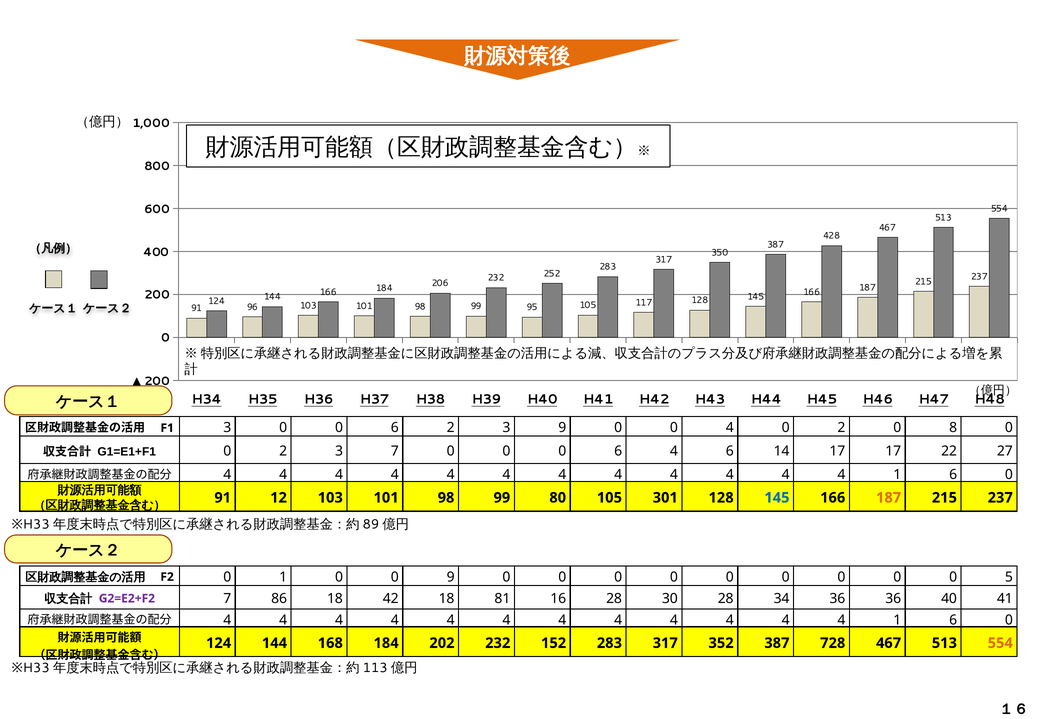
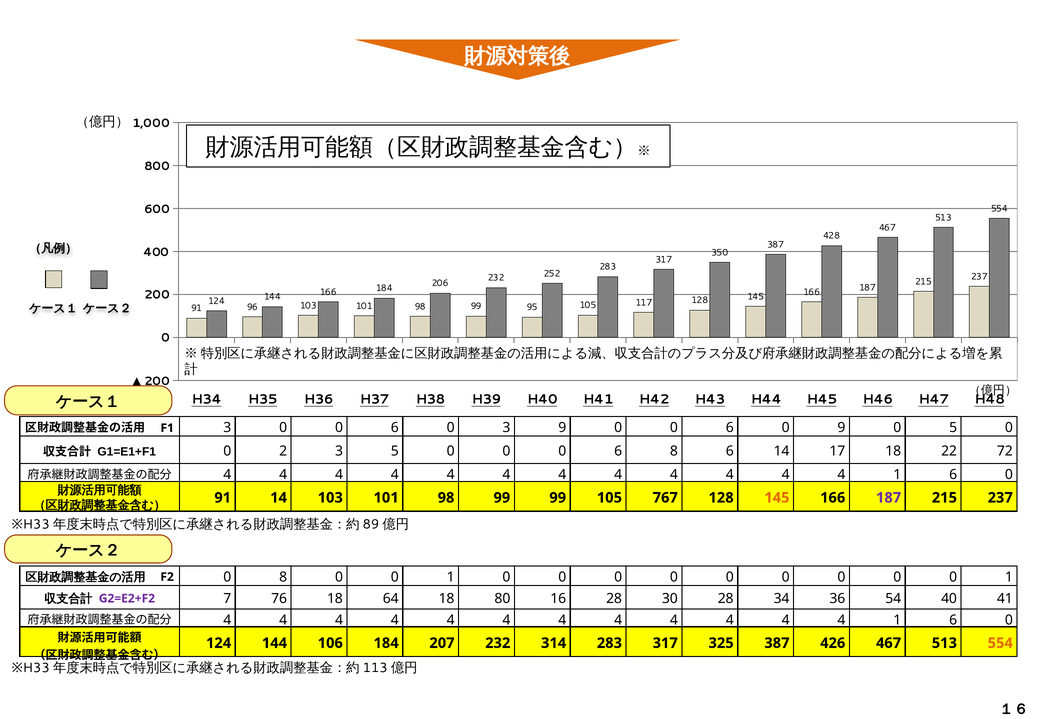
2 at (451, 427): 2 -> 0
9 0 0 4: 4 -> 6
2 at (841, 427): 2 -> 9
0 8: 8 -> 5
3 7: 7 -> 5
6 4: 4 -> 8
17 17: 17 -> 18
27: 27 -> 72
91 12: 12 -> 14
99 80: 80 -> 99
301: 301 -> 767
145 at (777, 497) colour: blue -> orange
187 at (889, 497) colour: orange -> purple
0 1: 1 -> 8
9 at (451, 577): 9 -> 1
0 0 0 5: 5 -> 1
86: 86 -> 76
42: 42 -> 64
81: 81 -> 80
36 36: 36 -> 54
168: 168 -> 106
202: 202 -> 207
152: 152 -> 314
352: 352 -> 325
728: 728 -> 426
